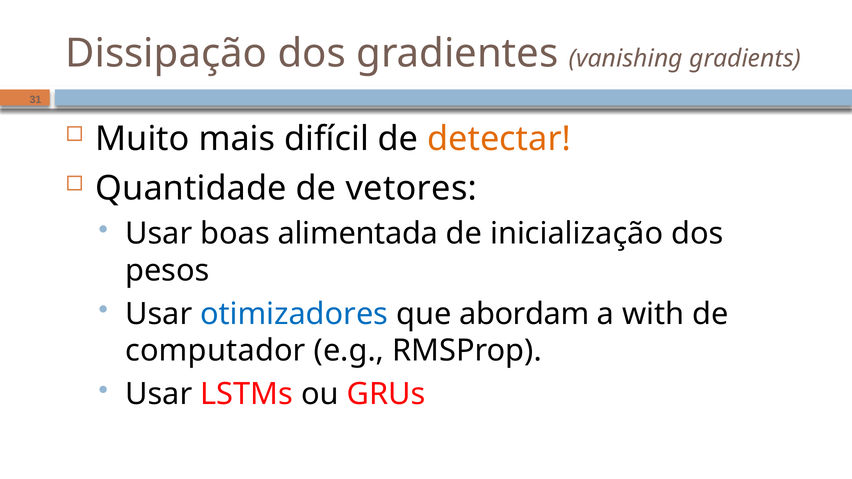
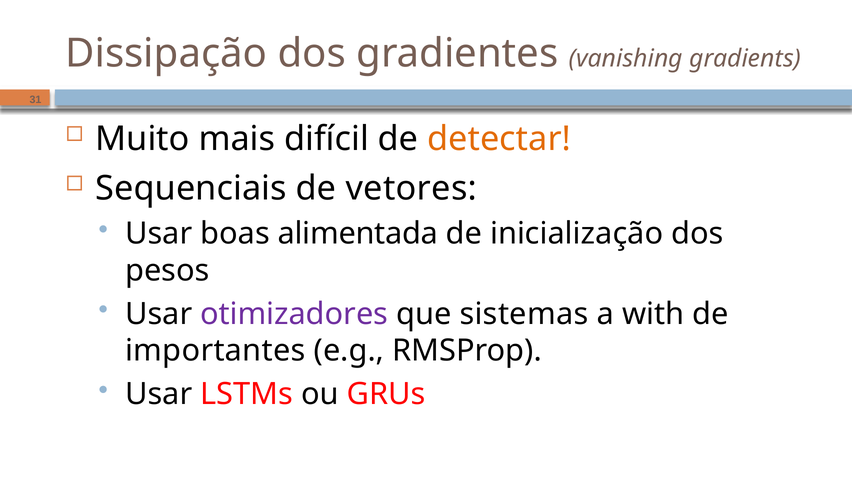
Quantidade: Quantidade -> Sequenciais
otimizadores colour: blue -> purple
abordam: abordam -> sistemas
computador: computador -> importantes
